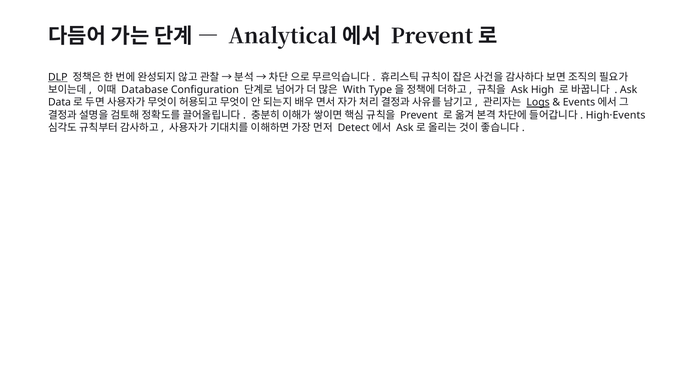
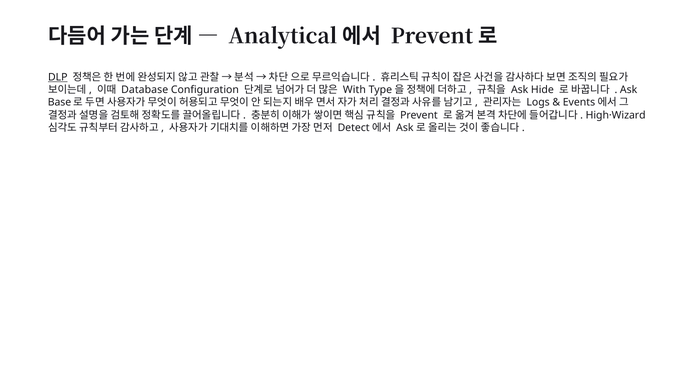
High: High -> Hide
Data: Data -> Base
Logs underline: present -> none
High·Events: High·Events -> High·Wizard
